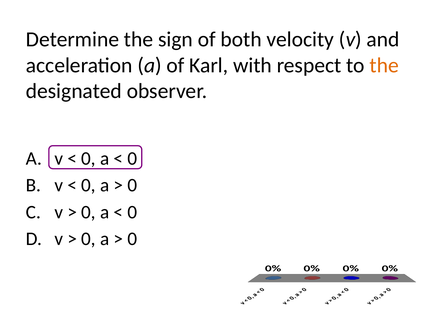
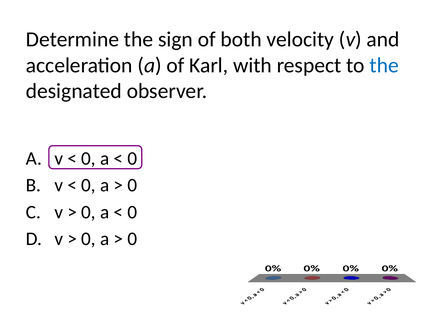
the at (384, 65) colour: orange -> blue
